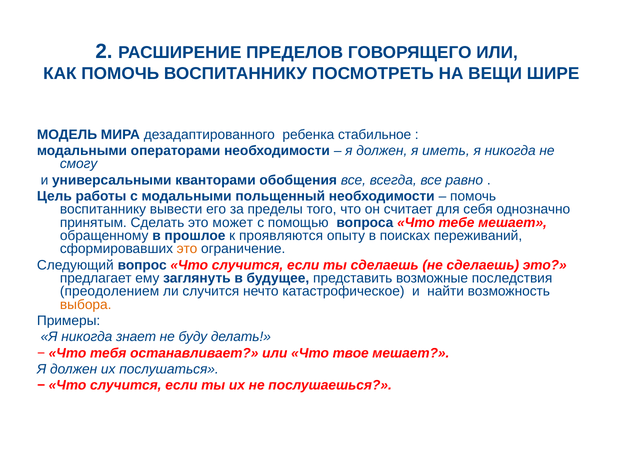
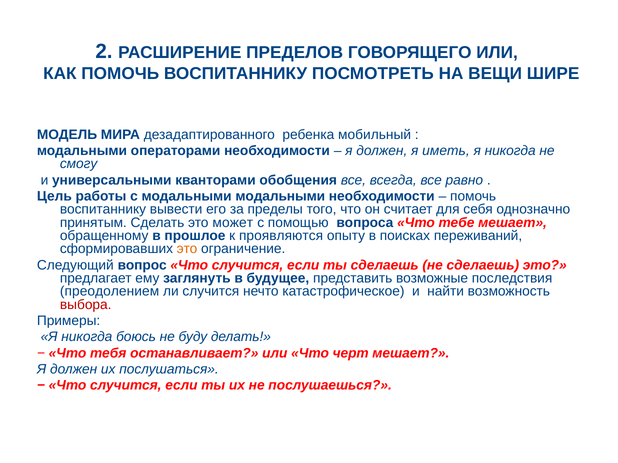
стабильное: стабильное -> мобильный
модальными польщенный: польщенный -> модальными
выбора colour: orange -> red
знает: знает -> боюсь
твое: твое -> черт
